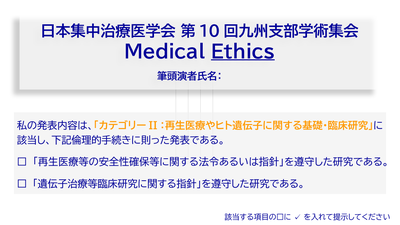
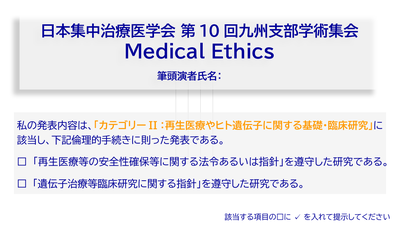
Ethics underline: present -> none
